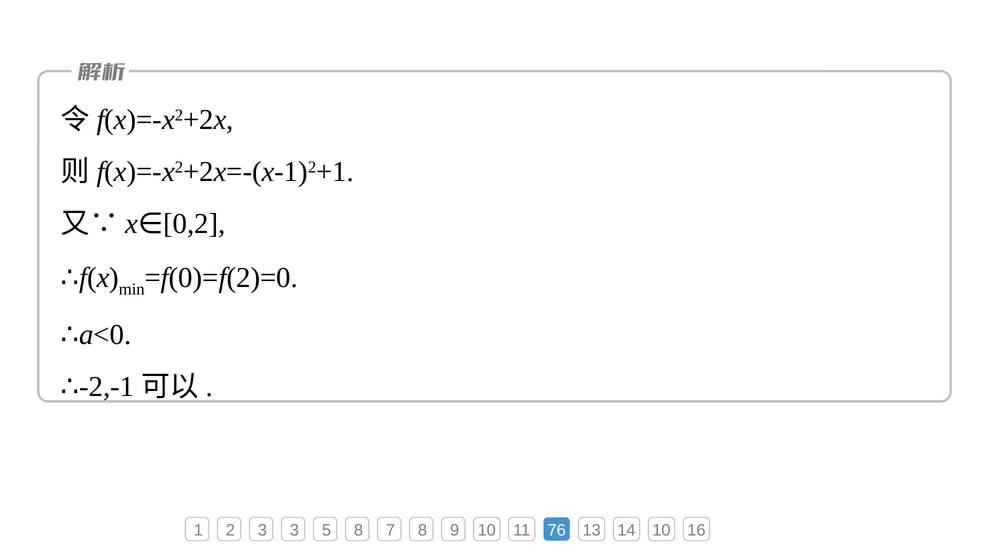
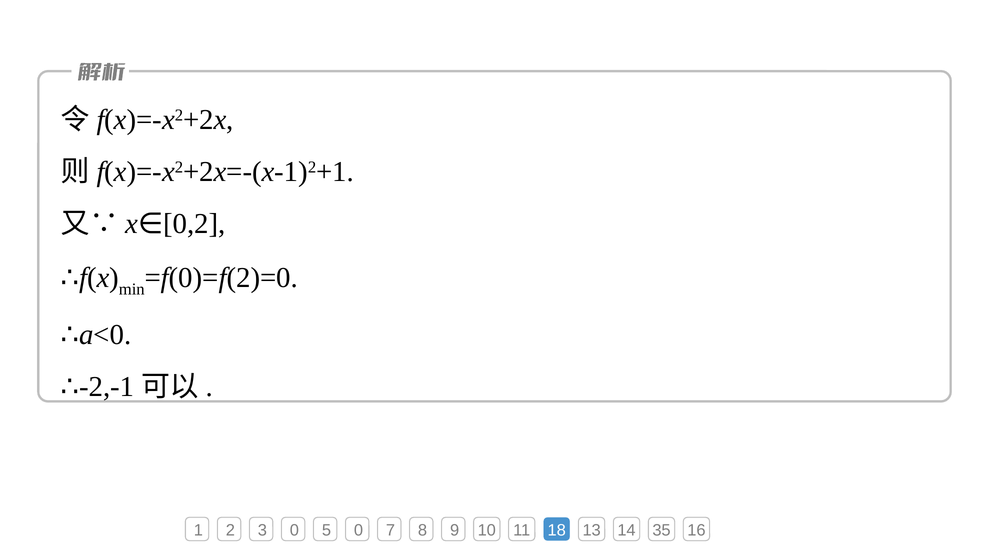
3 3: 3 -> 0
5 8: 8 -> 0
76: 76 -> 18
14 10: 10 -> 35
